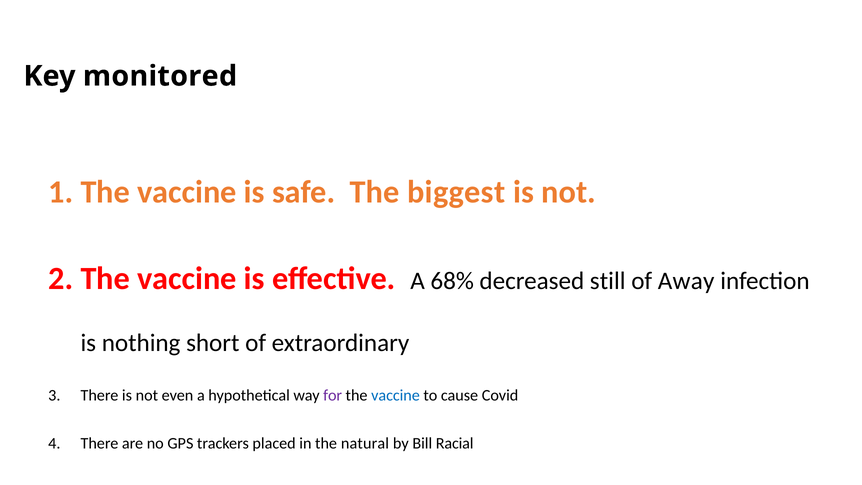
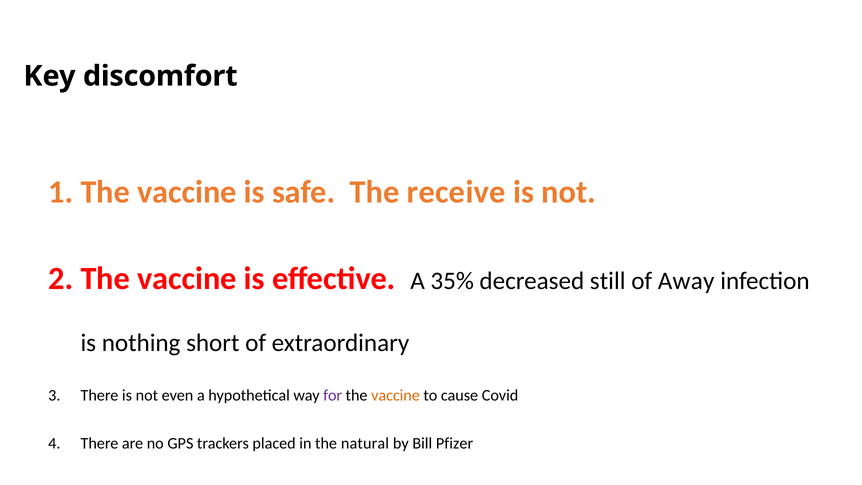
monitored: monitored -> discomfort
biggest: biggest -> receive
68%: 68% -> 35%
vaccine at (396, 395) colour: blue -> orange
Racial: Racial -> Pfizer
